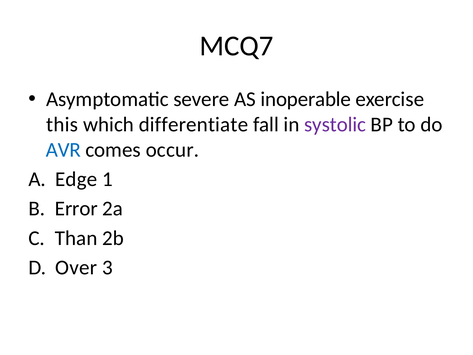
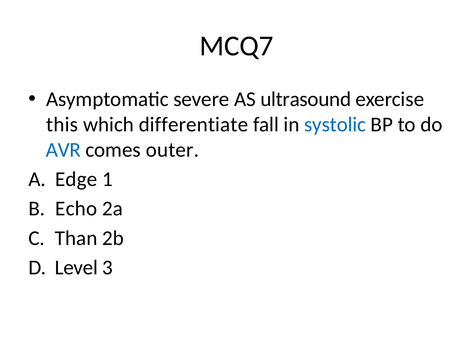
inoperable: inoperable -> ultrasound
systolic colour: purple -> blue
occur: occur -> outer
Error: Error -> Echo
Over: Over -> Level
